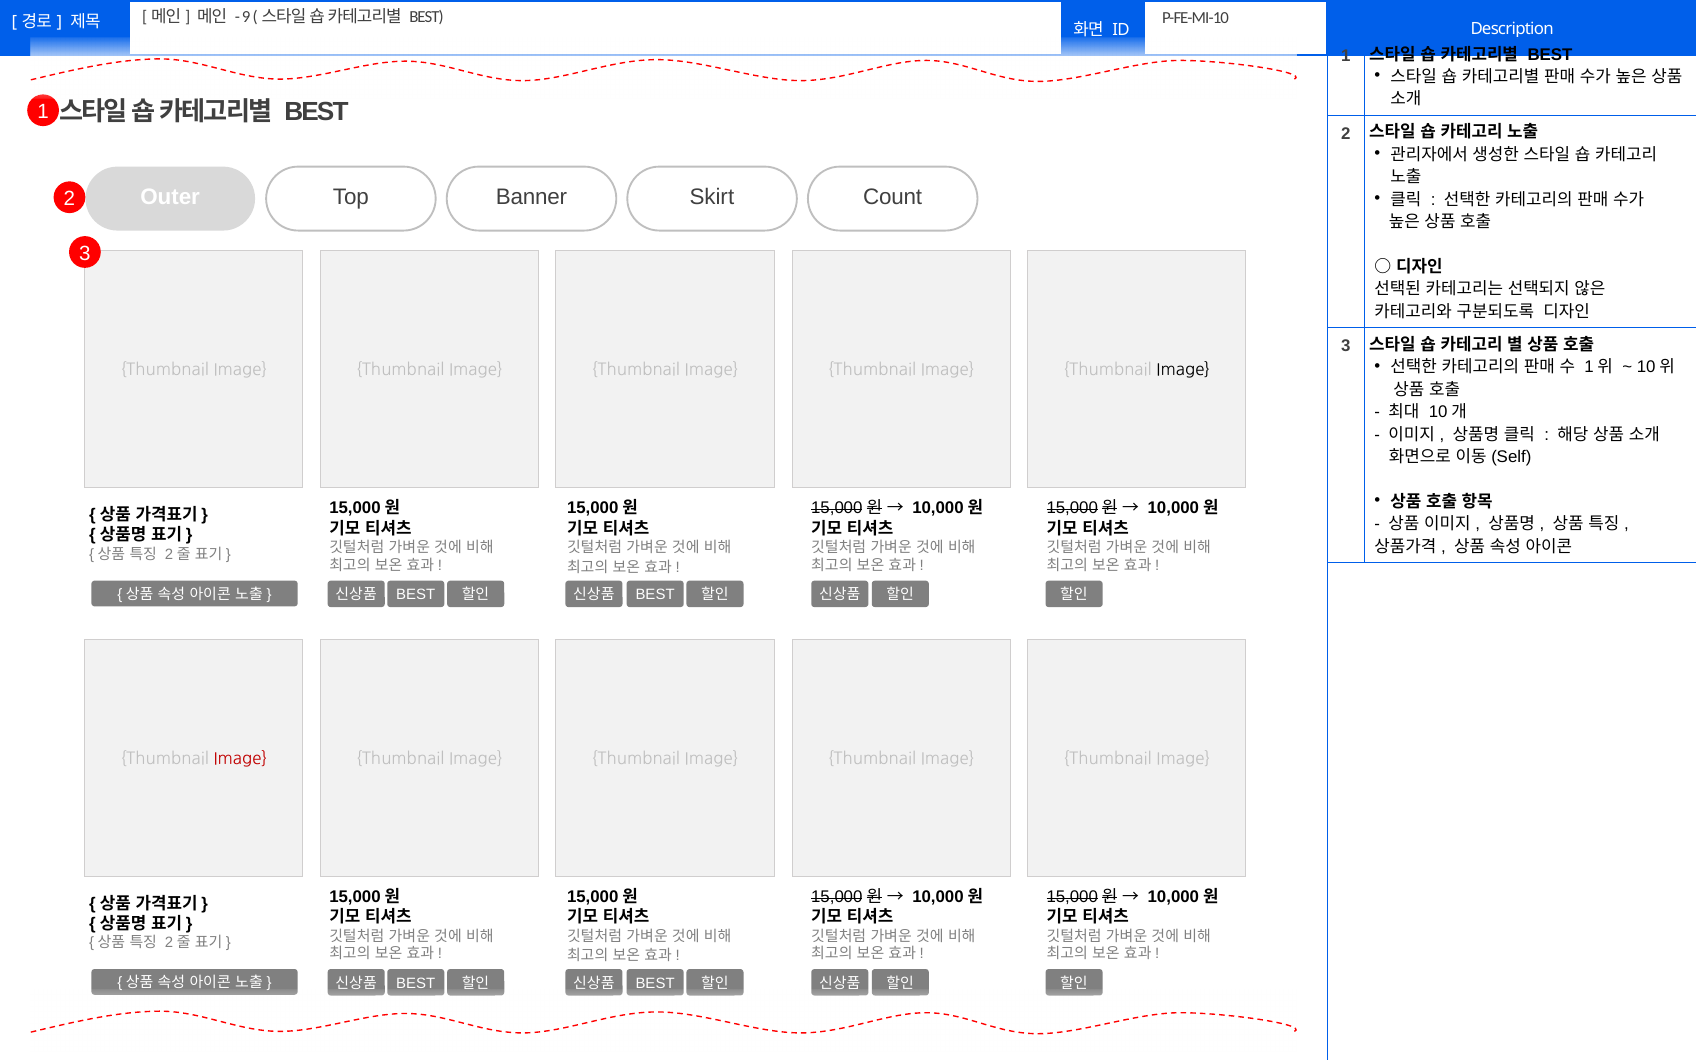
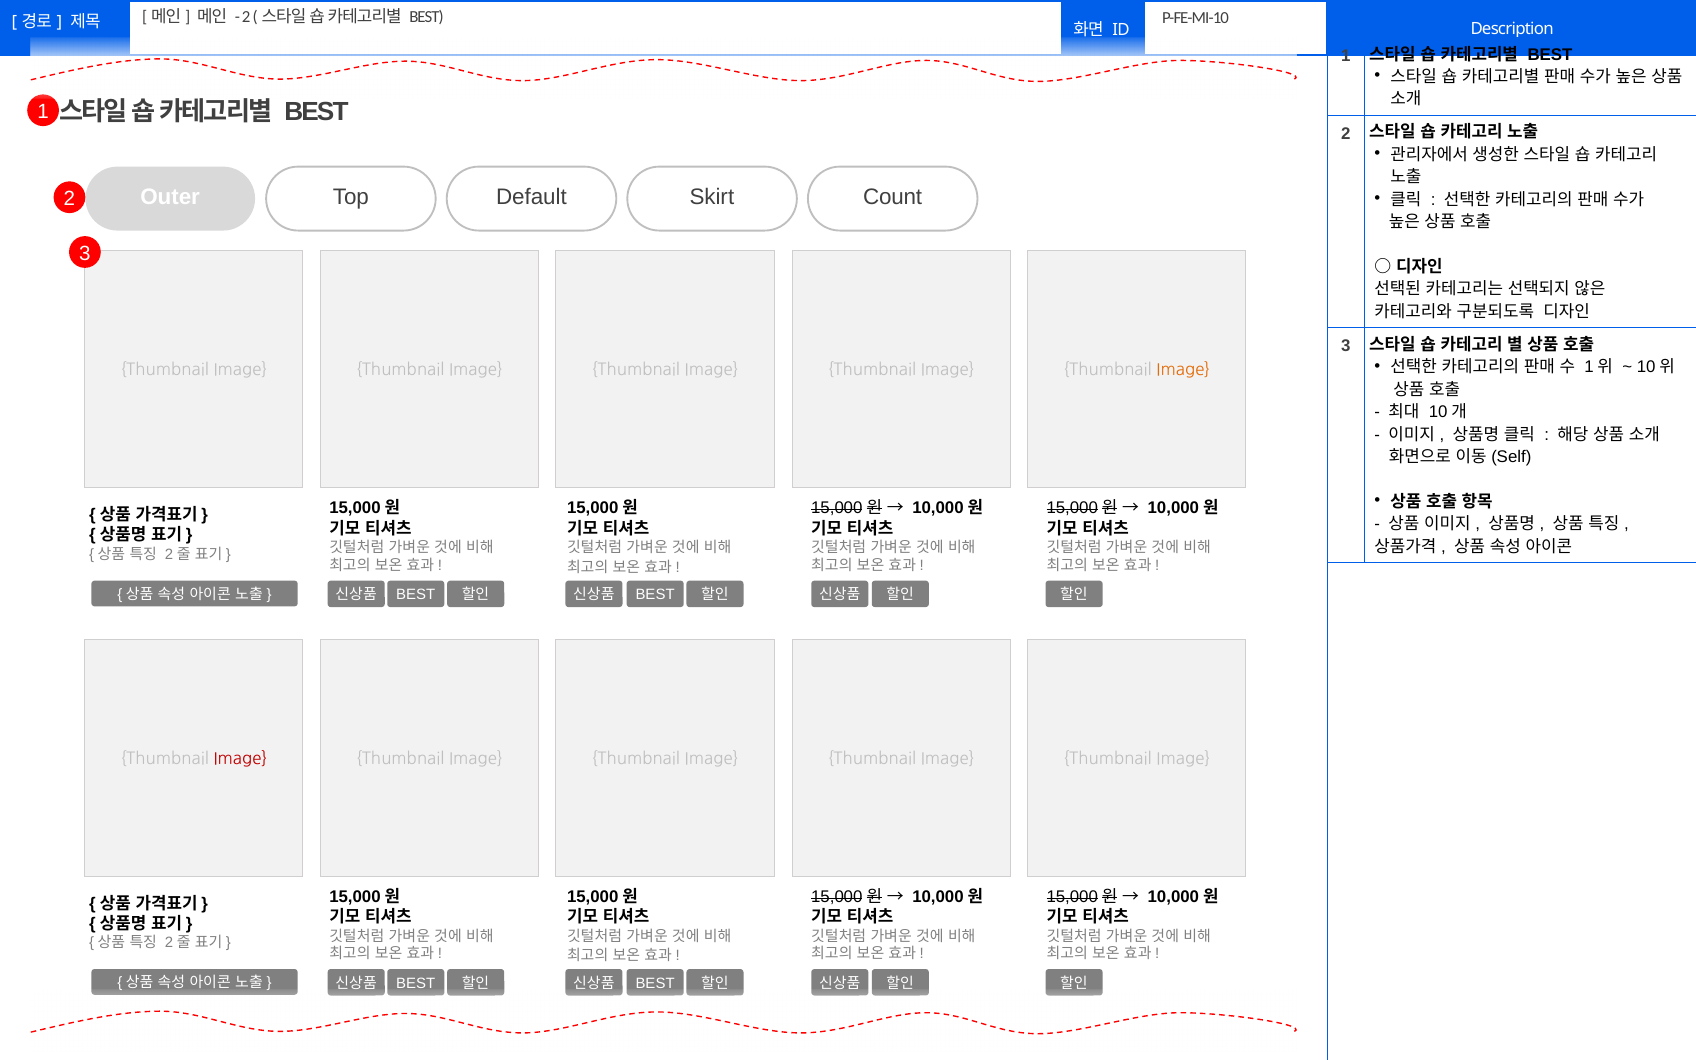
9 at (246, 17): 9 -> 2
Banner: Banner -> Default
Image at (1183, 370) colour: black -> orange
